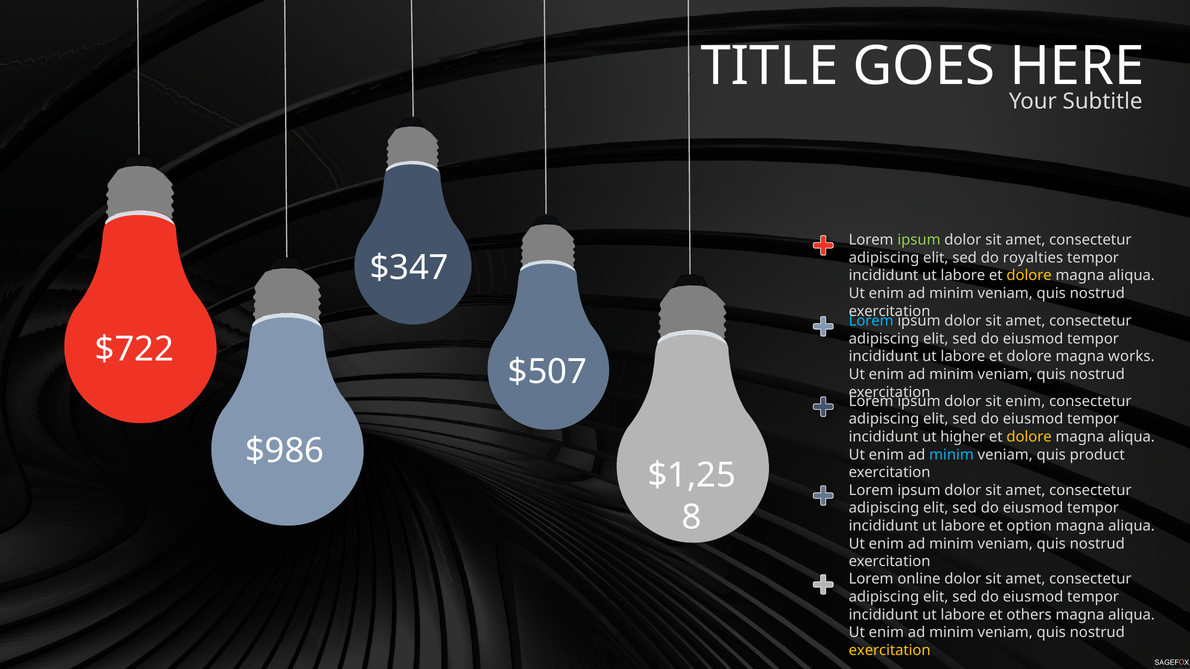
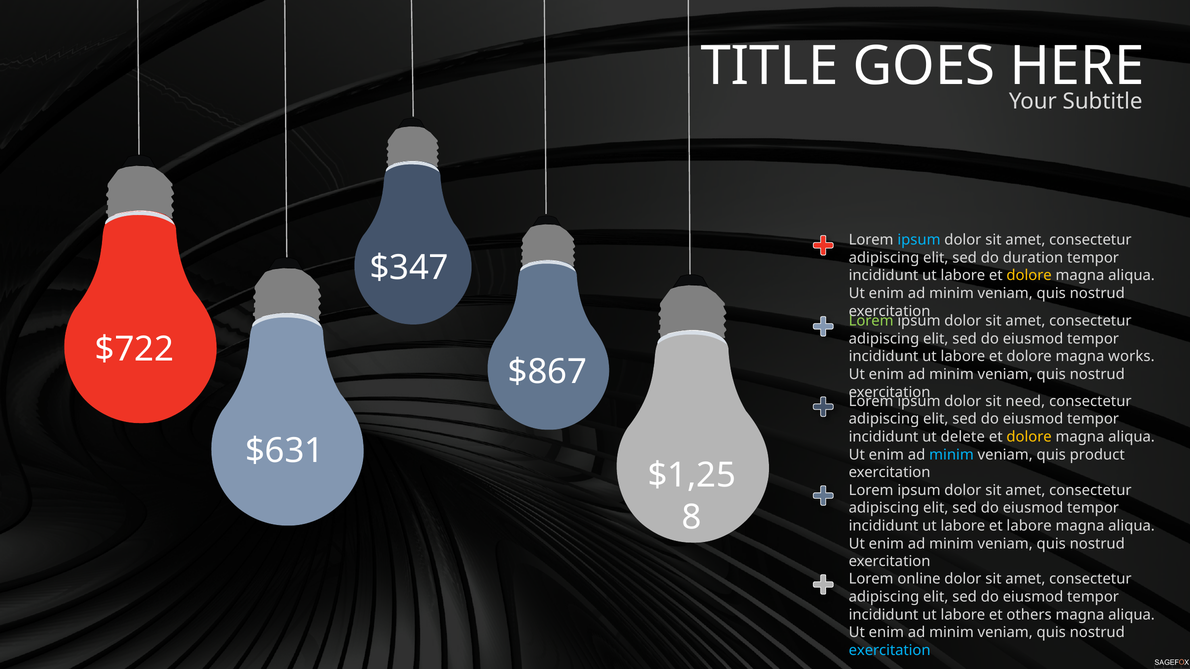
ipsum at (919, 240) colour: light green -> light blue
royalties: royalties -> duration
Lorem at (871, 321) colour: light blue -> light green
$507: $507 -> $867
sit enim: enim -> need
higher: higher -> delete
$986: $986 -> $631
et option: option -> labore
exercitation at (890, 651) colour: yellow -> light blue
